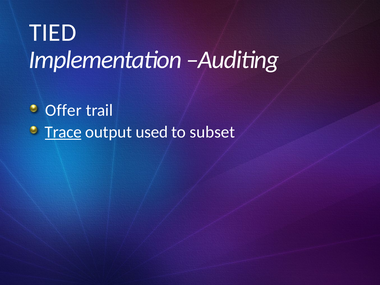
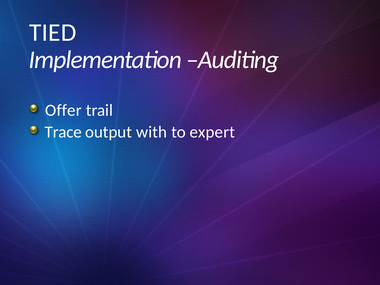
Trace underline: present -> none
used: used -> with
subset: subset -> expert
